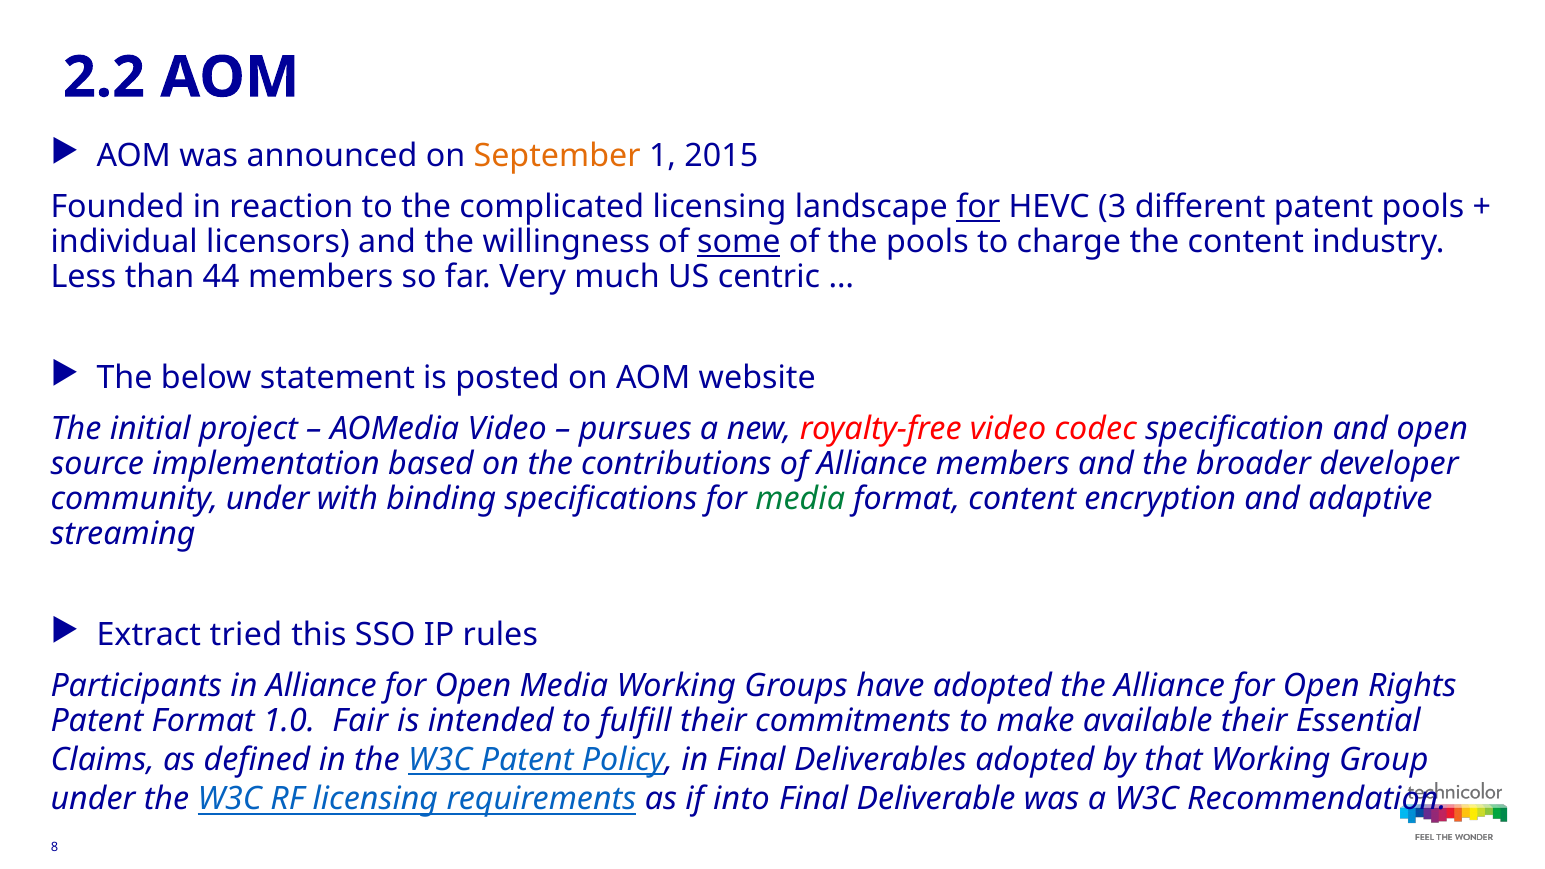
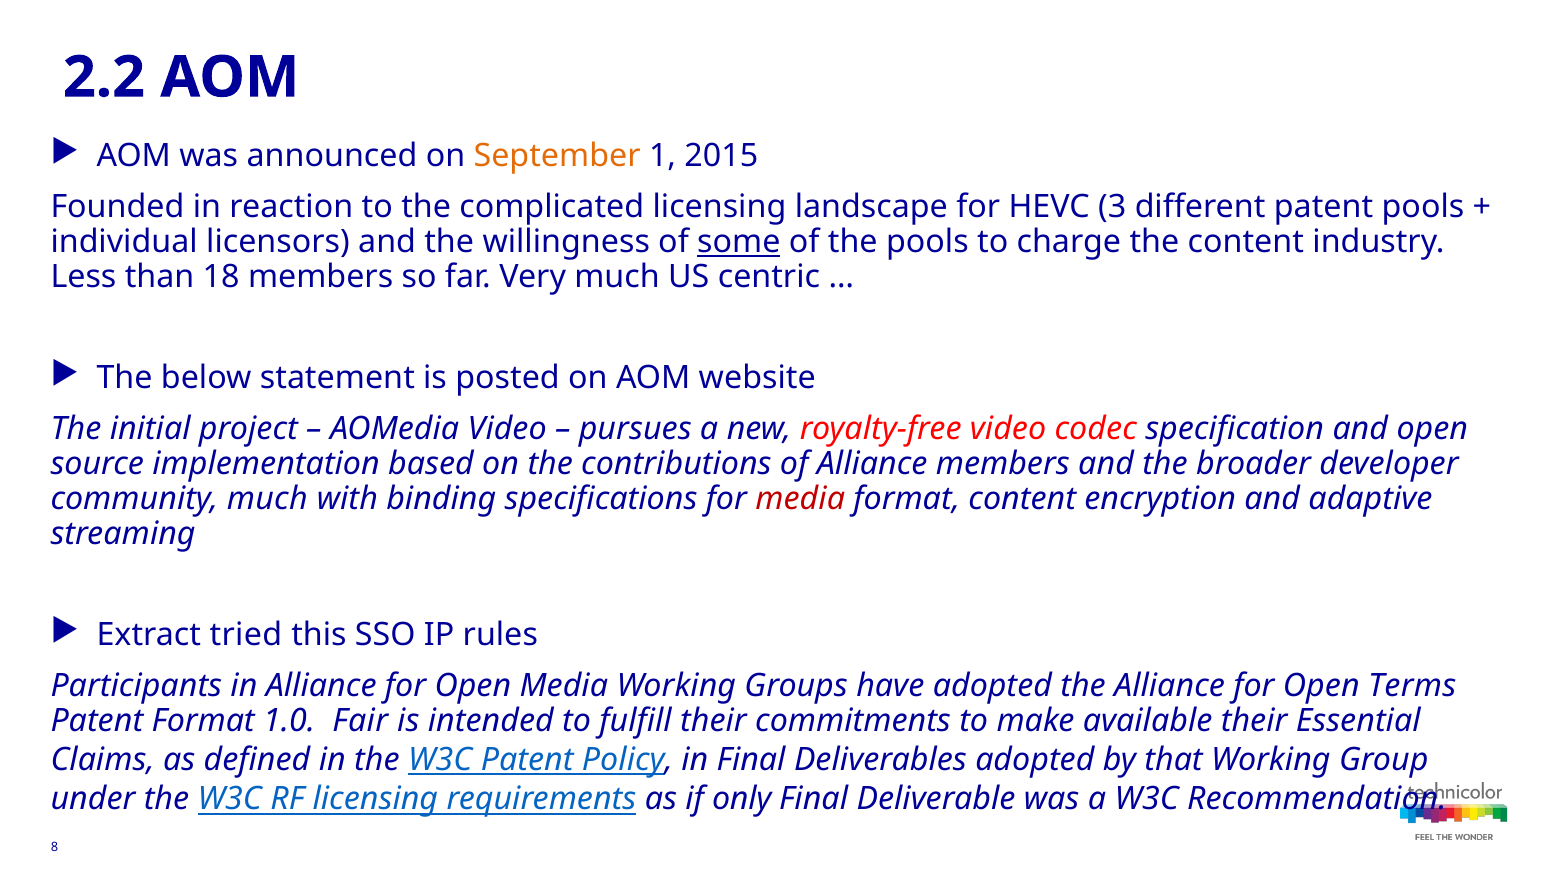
for at (978, 207) underline: present -> none
44: 44 -> 18
community under: under -> much
media at (800, 499) colour: green -> red
Rights: Rights -> Terms
into: into -> only
